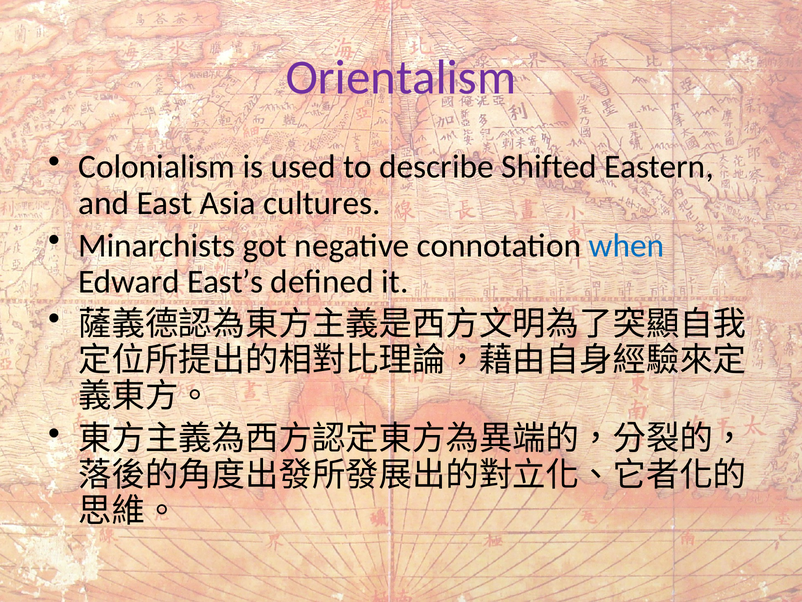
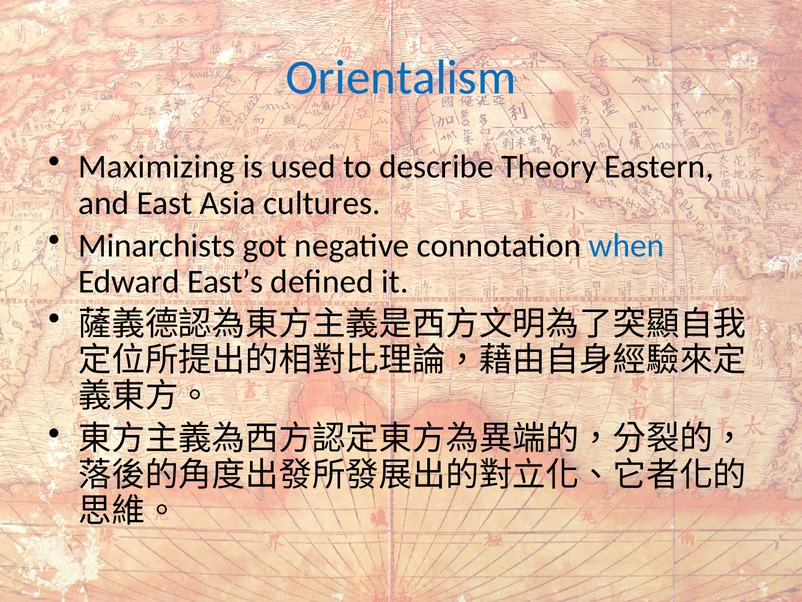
Orientalism colour: purple -> blue
Colonialism: Colonialism -> Maximizing
Shifted: Shifted -> Theory
